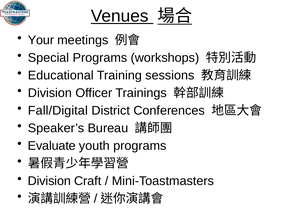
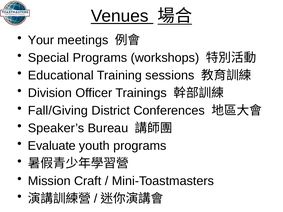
Fall/Digital: Fall/Digital -> Fall/Giving
Division at (49, 181): Division -> Mission
